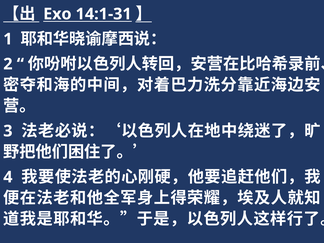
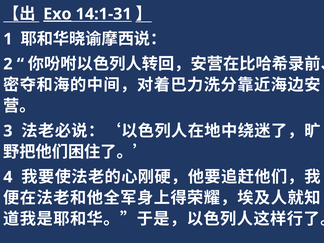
Exo underline: none -> present
